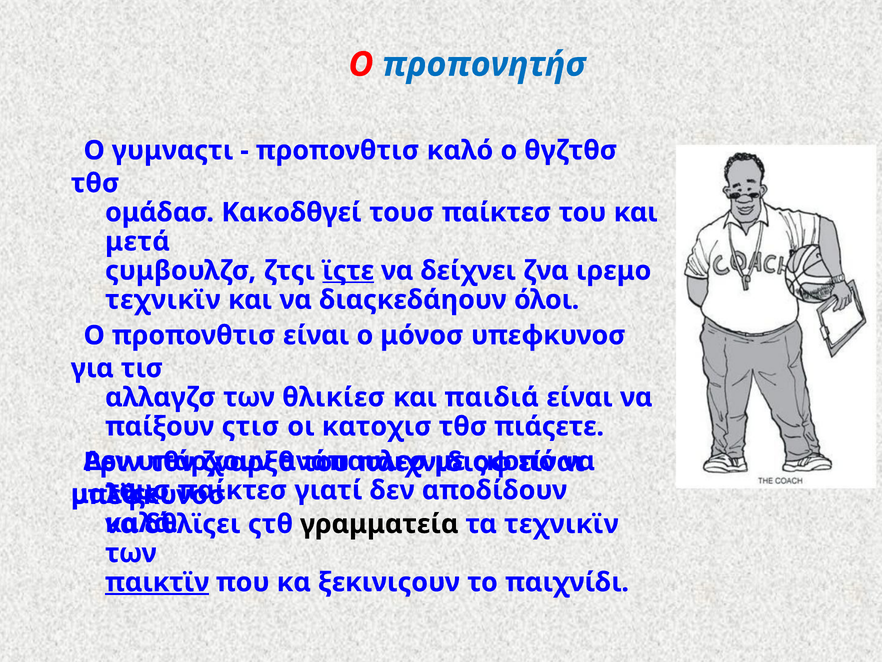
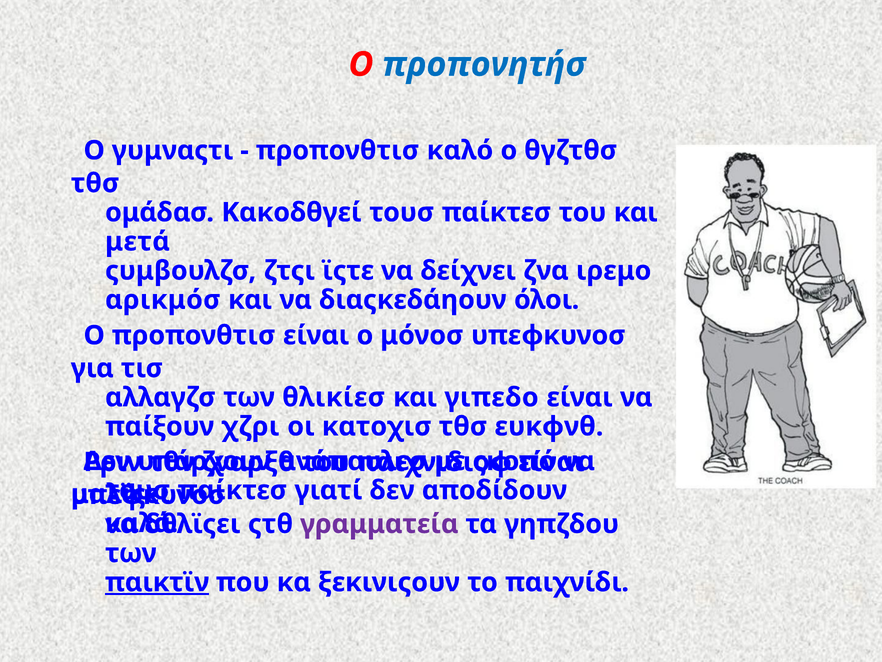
ϊςτε underline: present -> none
τεχνικϊν at (163, 300): τεχνικϊν -> αρικμόσ
παιδιά: παιδιά -> γιπεδο
ςτισ: ςτισ -> χζρι
πιάςετε: πιάςετε -> ευκφνθ
γραμματεία colour: black -> purple
τα τεχνικϊν: τεχνικϊν -> γηπζδου
